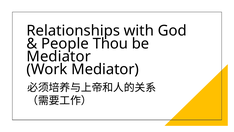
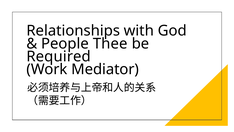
Thou: Thou -> Thee
Mediator at (59, 56): Mediator -> Required
